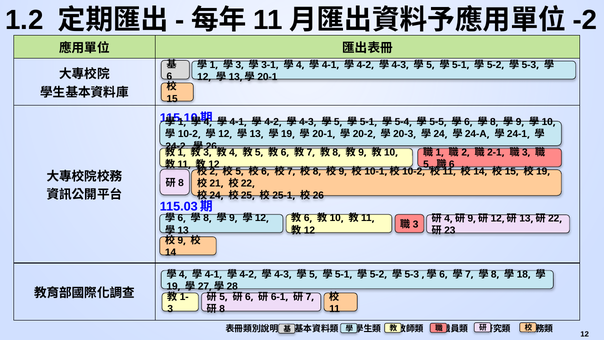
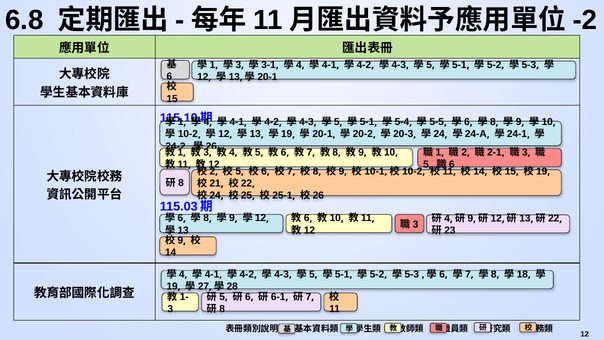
1.2: 1.2 -> 6.8
